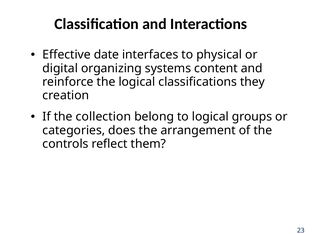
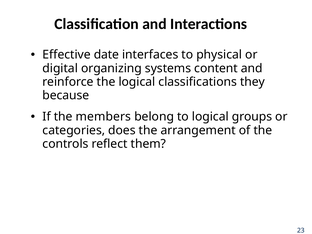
creation: creation -> because
collection: collection -> members
